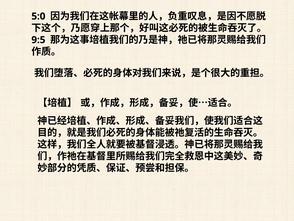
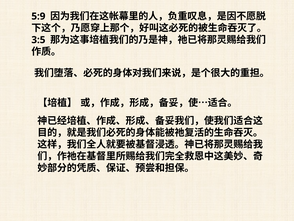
5:0: 5:0 -> 5:9
9:5: 9:5 -> 3:5
